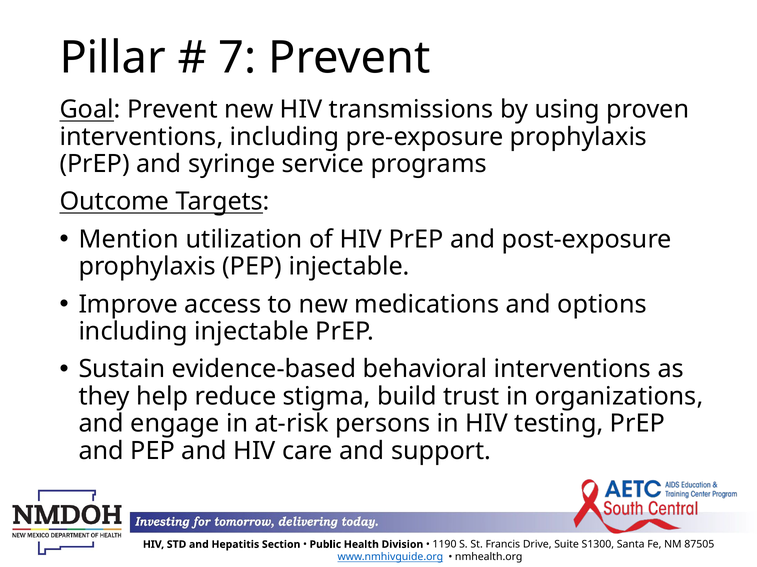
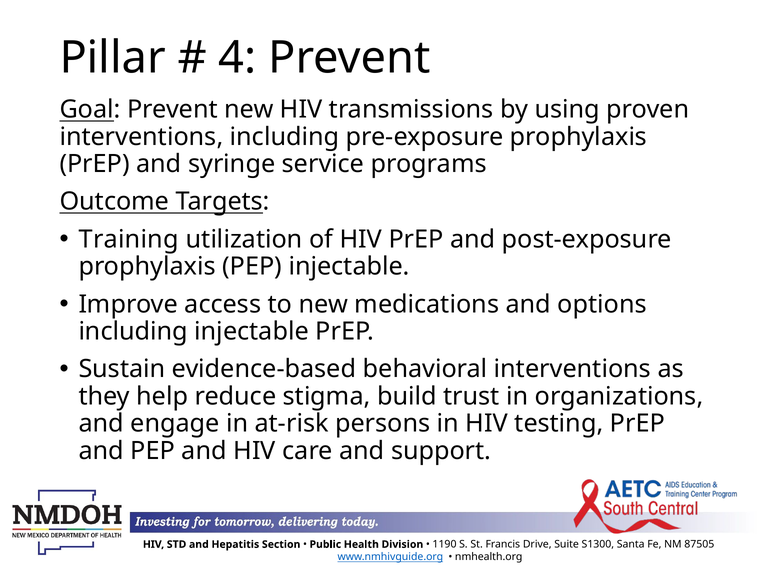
7: 7 -> 4
Mention: Mention -> Training
